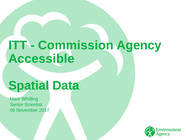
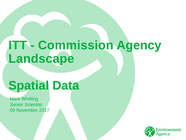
Accessible: Accessible -> Landscape
